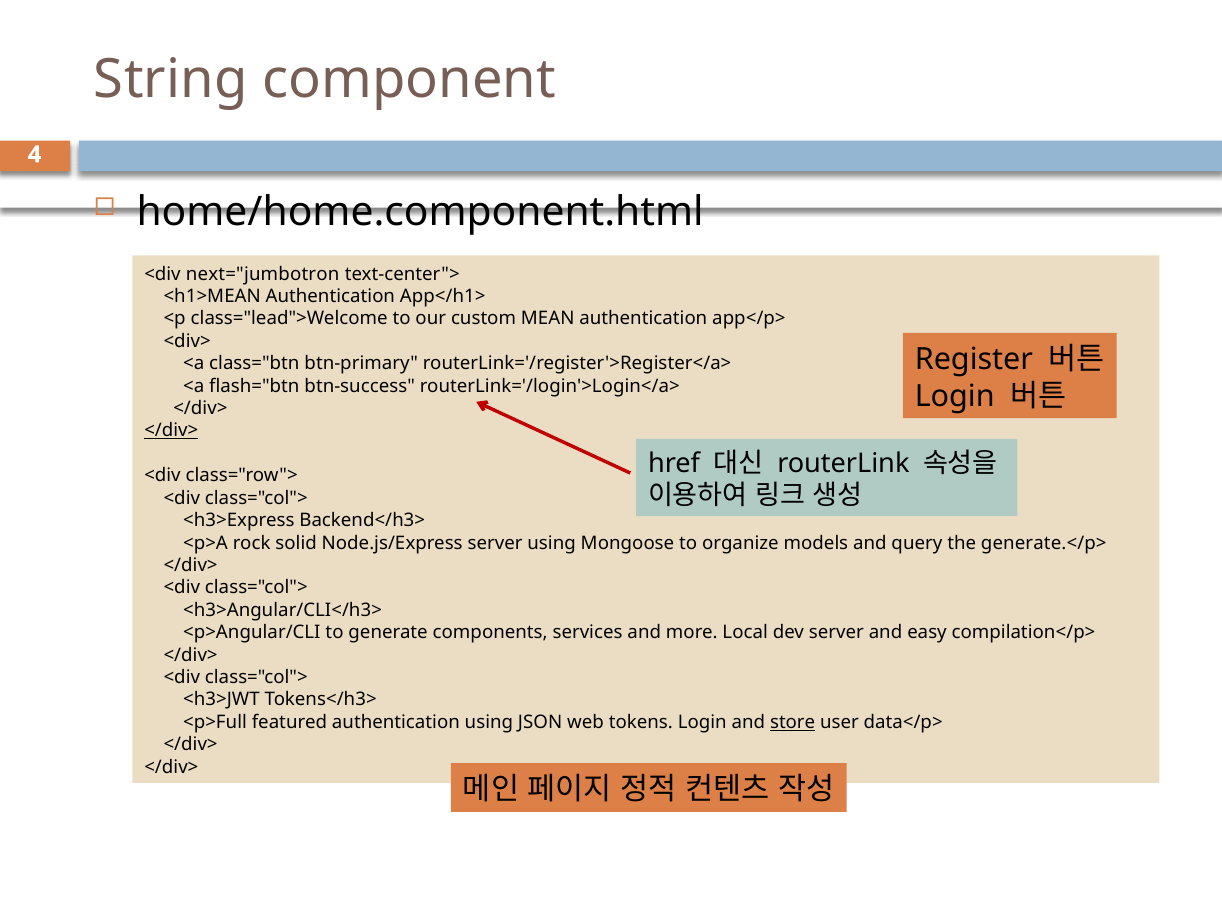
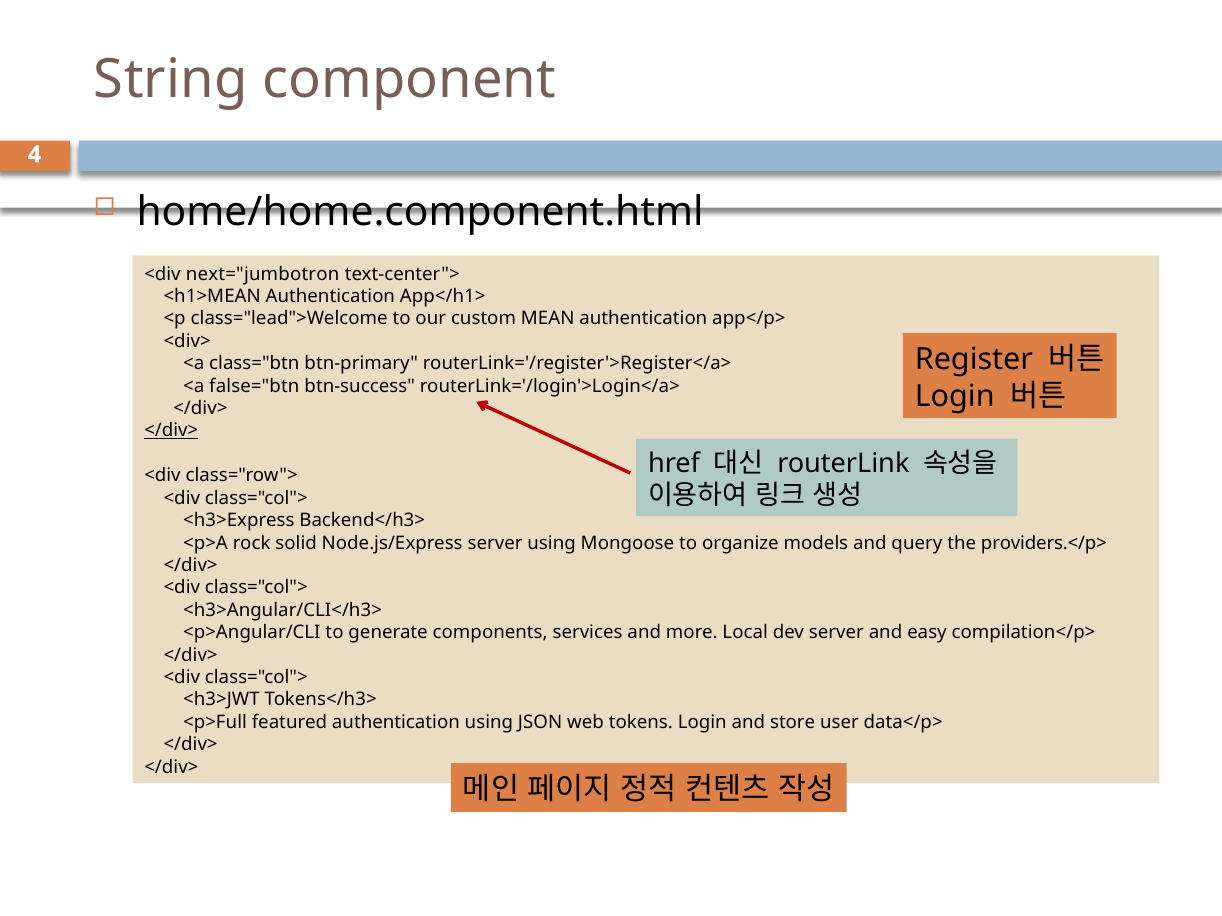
flash="btn: flash="btn -> false="btn
generate.</p>: generate.</p> -> providers.</p>
store underline: present -> none
